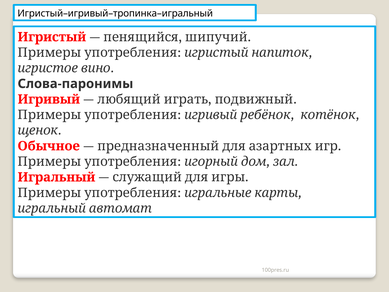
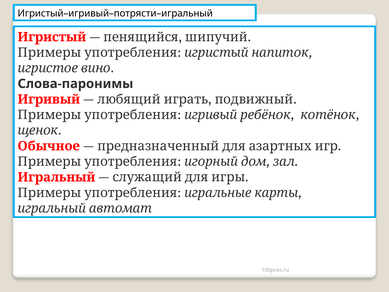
Игристый–игривый–тропинка–игральный: Игристый–игривый–тропинка–игральный -> Игристый–игривый–потрясти–игральный
